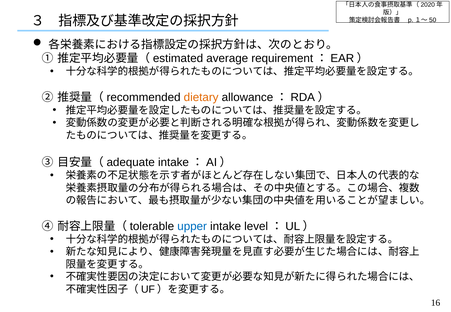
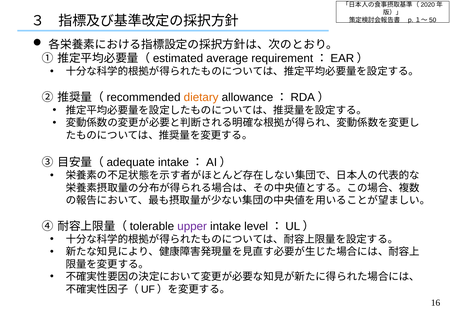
upper colour: blue -> purple
